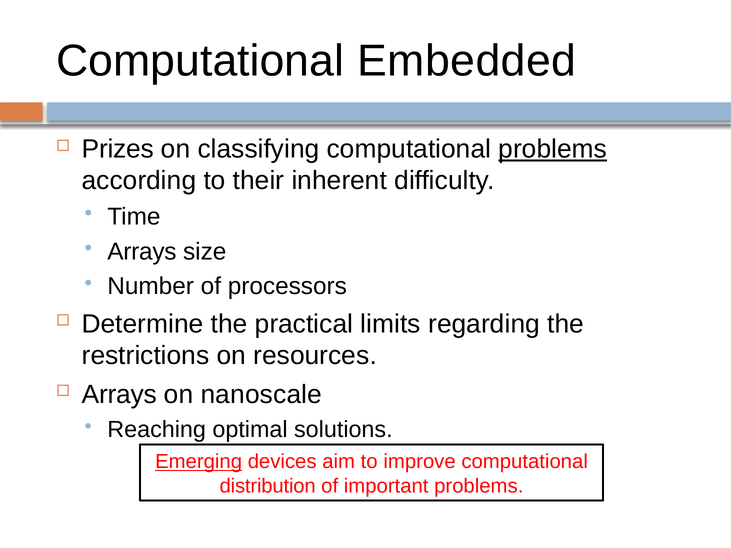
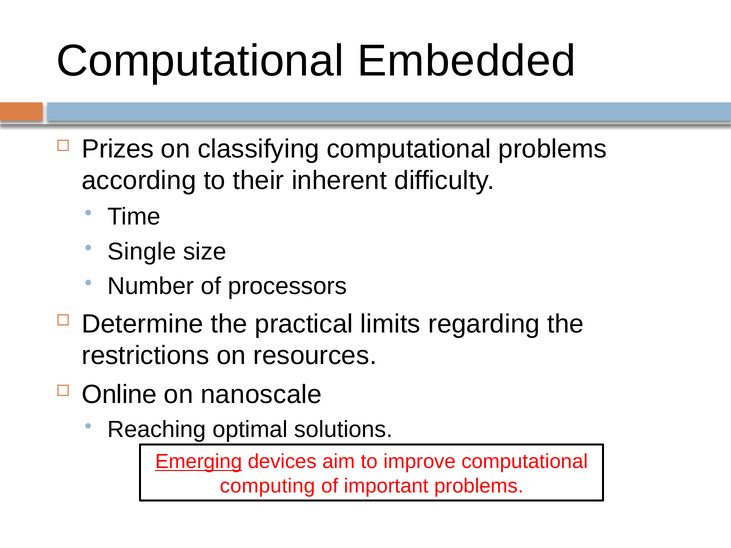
problems at (553, 149) underline: present -> none
Arrays at (142, 252): Arrays -> Single
Arrays at (119, 395): Arrays -> Online
distribution: distribution -> computing
